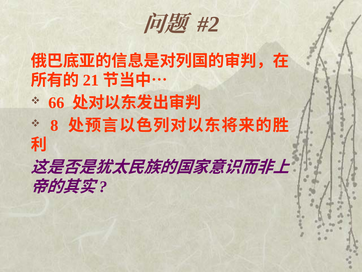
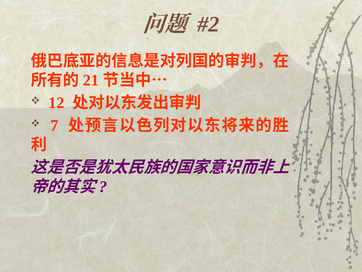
66: 66 -> 12
8: 8 -> 7
